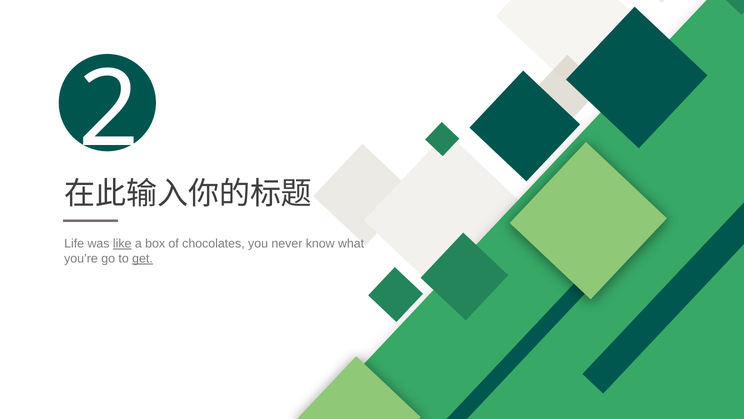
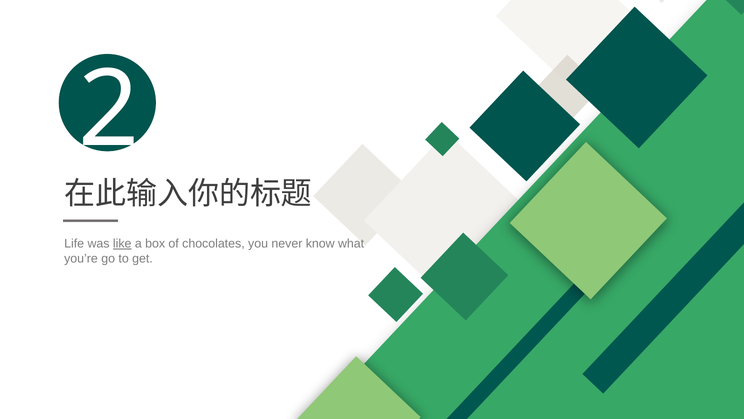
get underline: present -> none
